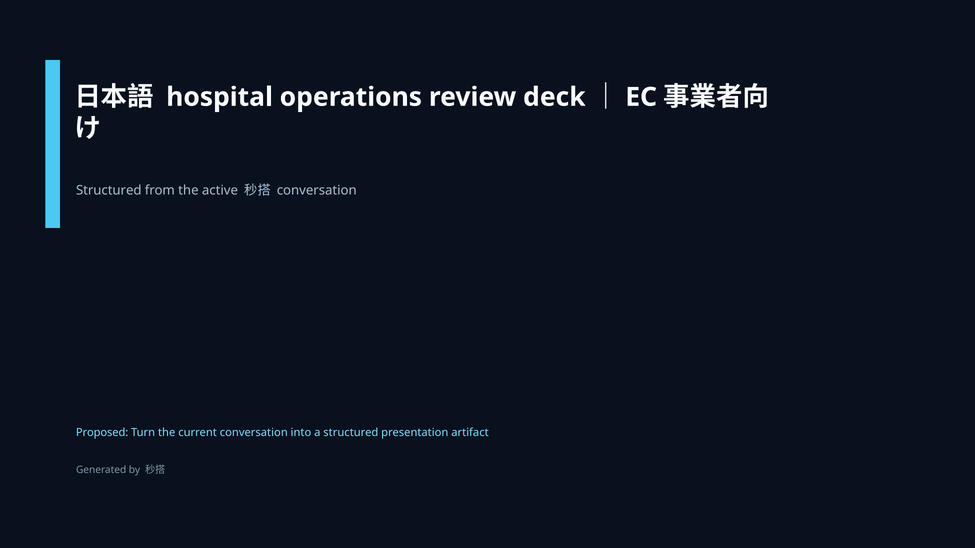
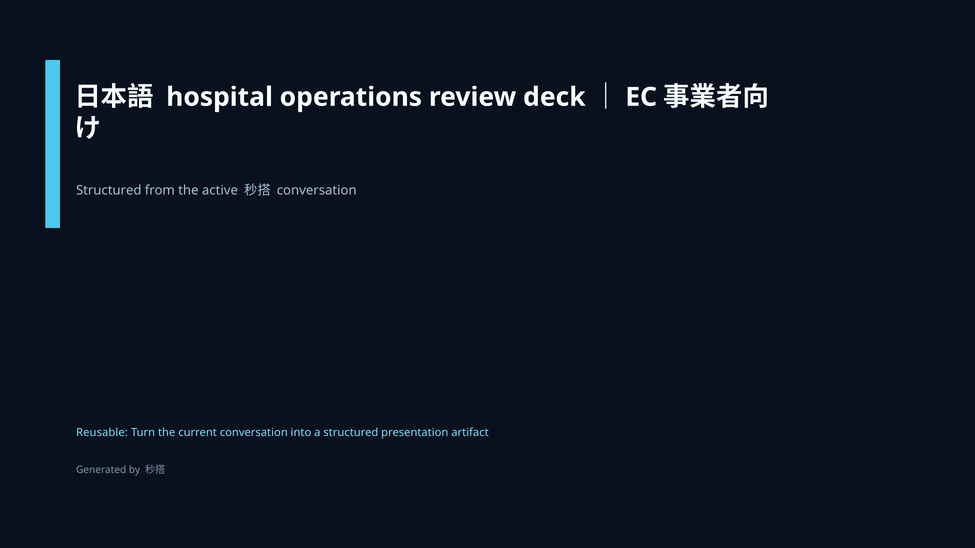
Proposed: Proposed -> Reusable
